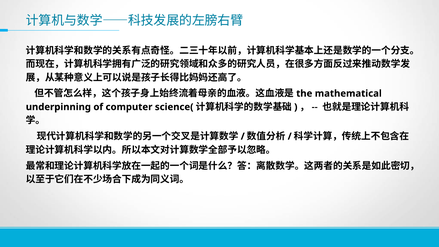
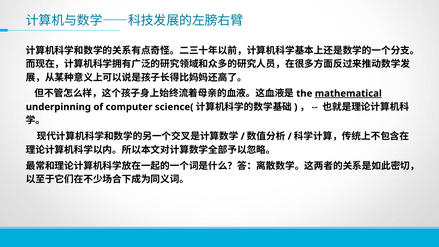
mathematical underline: none -> present
